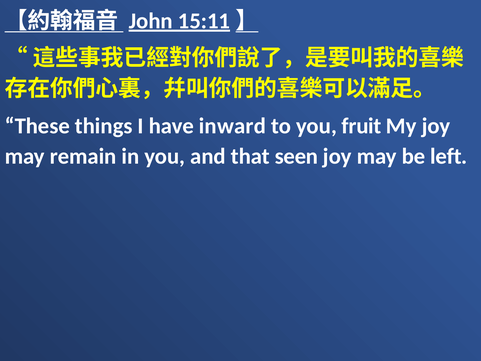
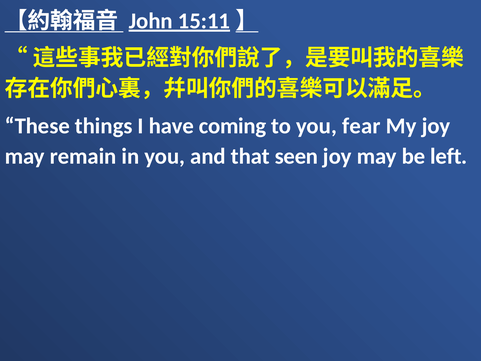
inward: inward -> coming
fruit: fruit -> fear
